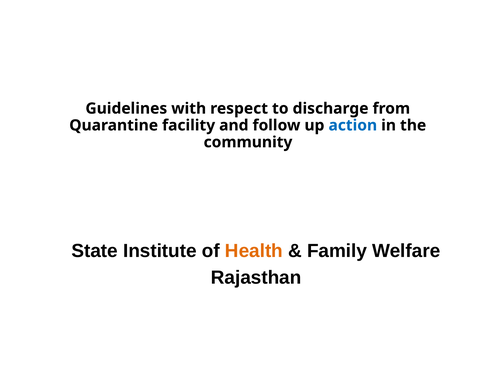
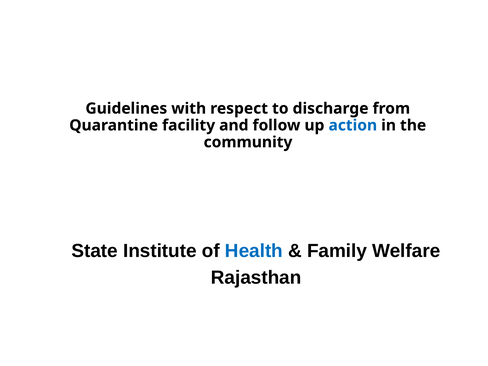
Health colour: orange -> blue
